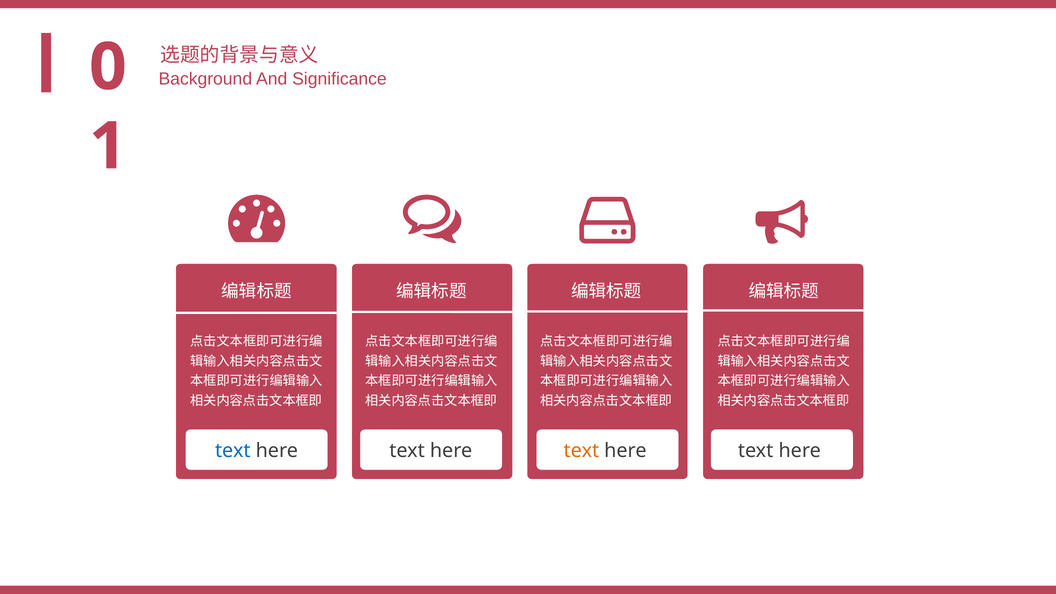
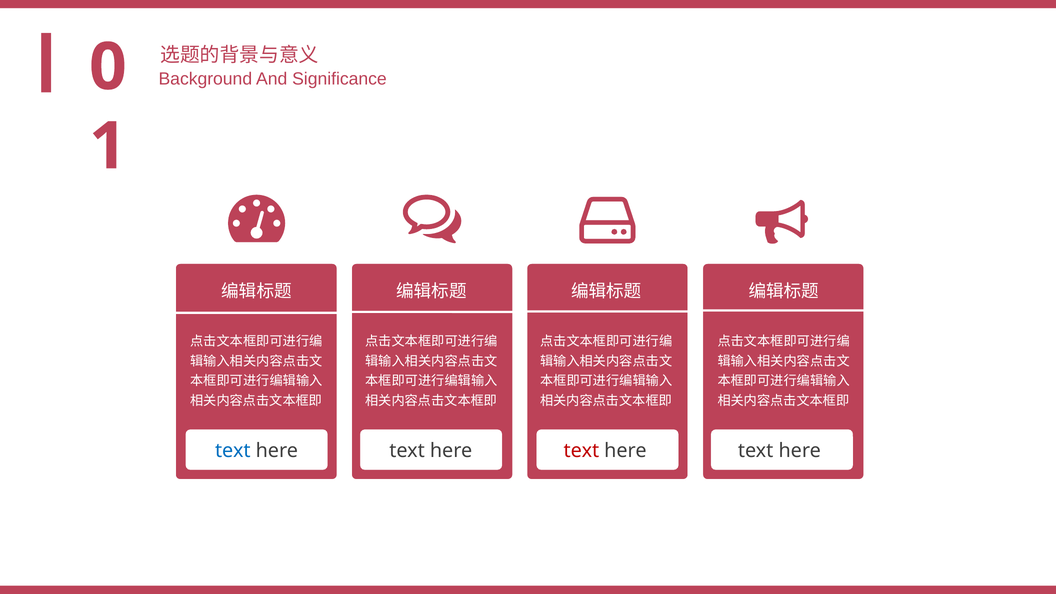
text at (581, 451) colour: orange -> red
